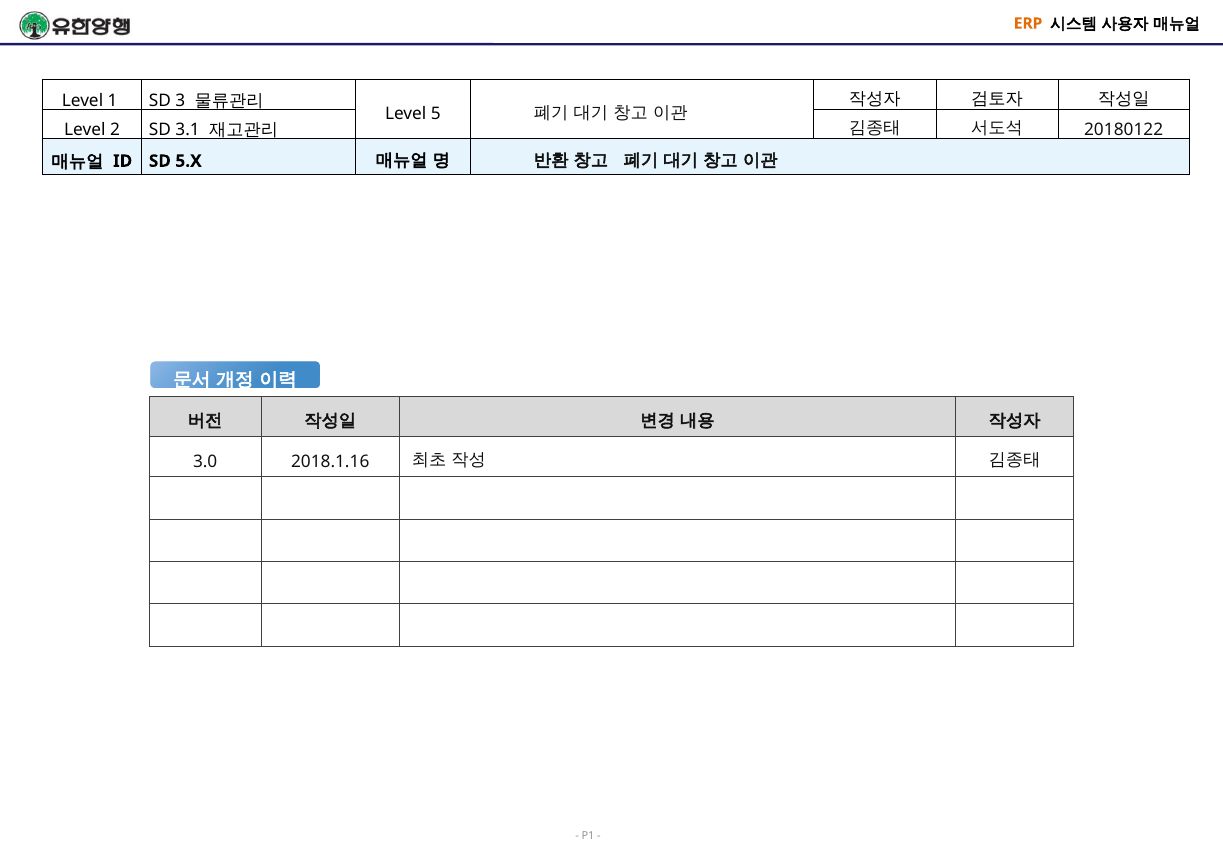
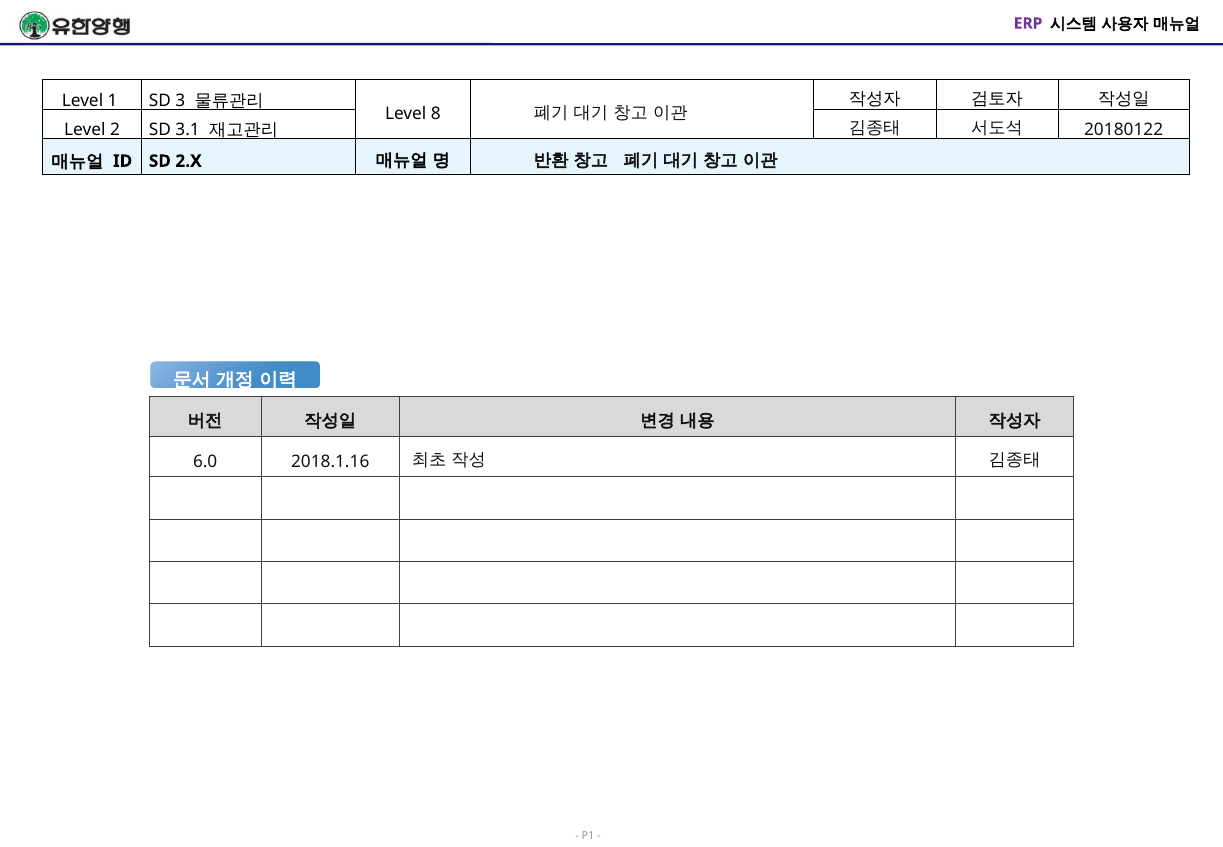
ERP colour: orange -> purple
5: 5 -> 8
5.X: 5.X -> 2.X
3.0: 3.0 -> 6.0
